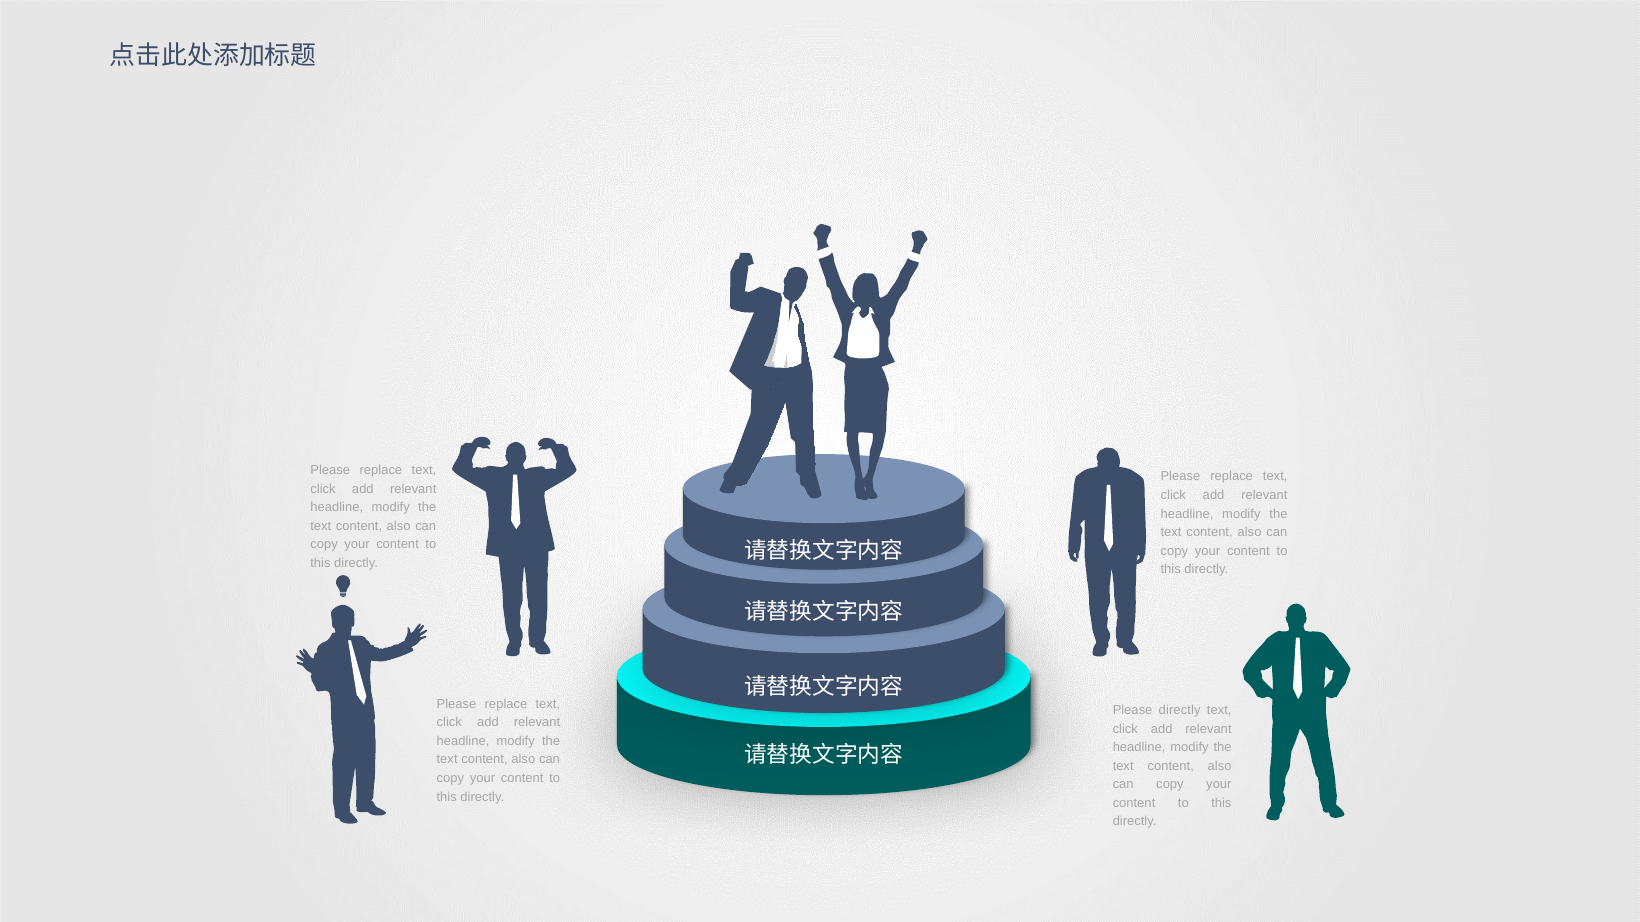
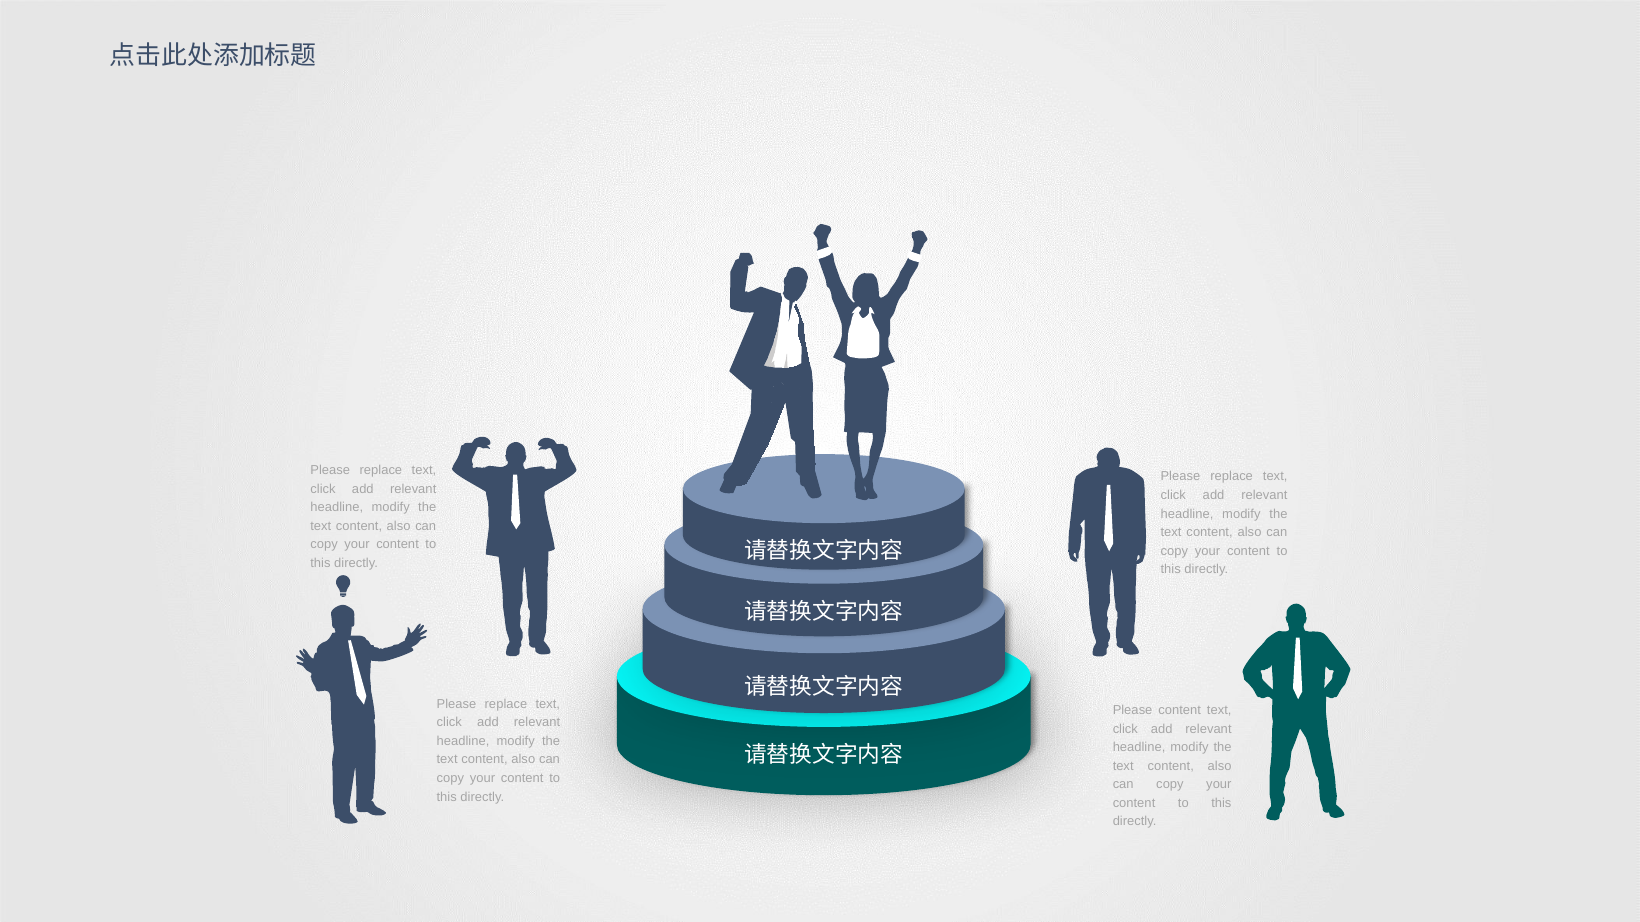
Please directly: directly -> content
